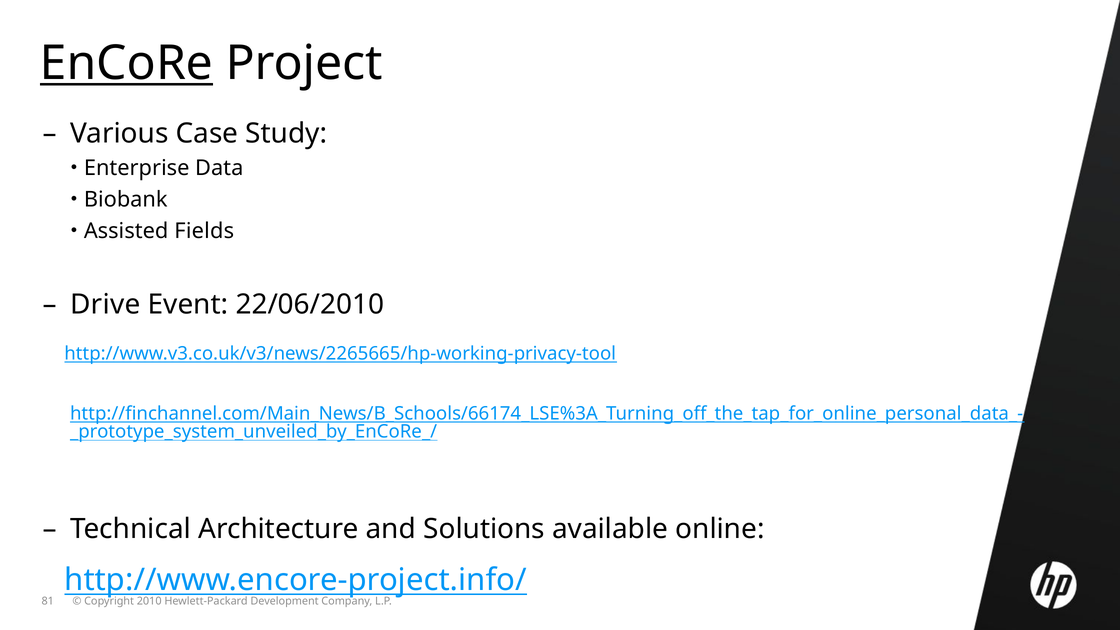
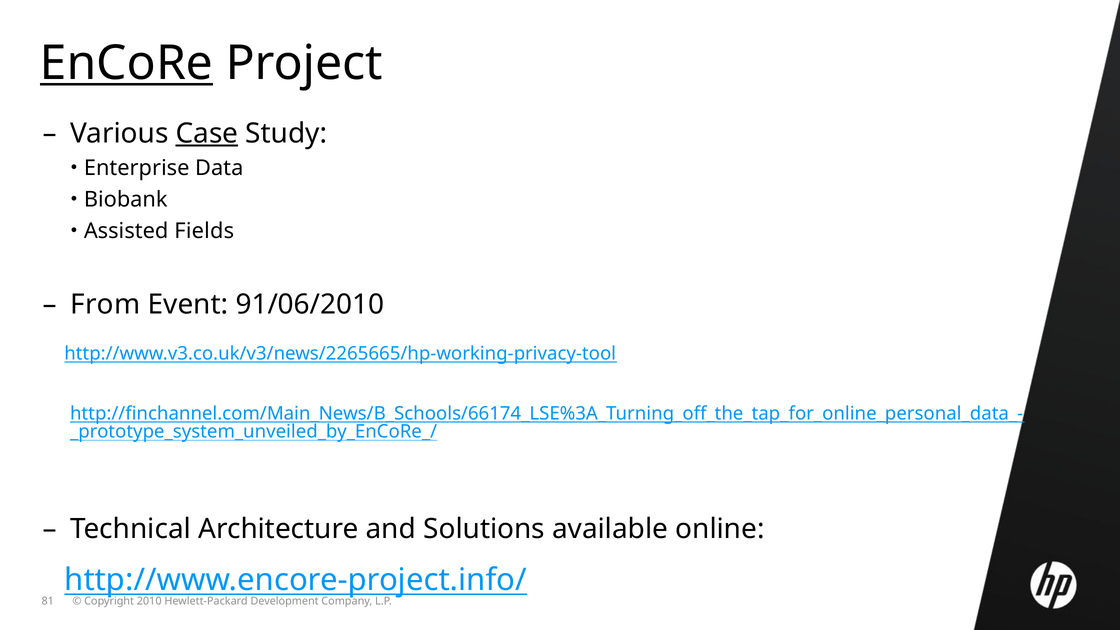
Case underline: none -> present
Drive: Drive -> From
22/06/2010: 22/06/2010 -> 91/06/2010
